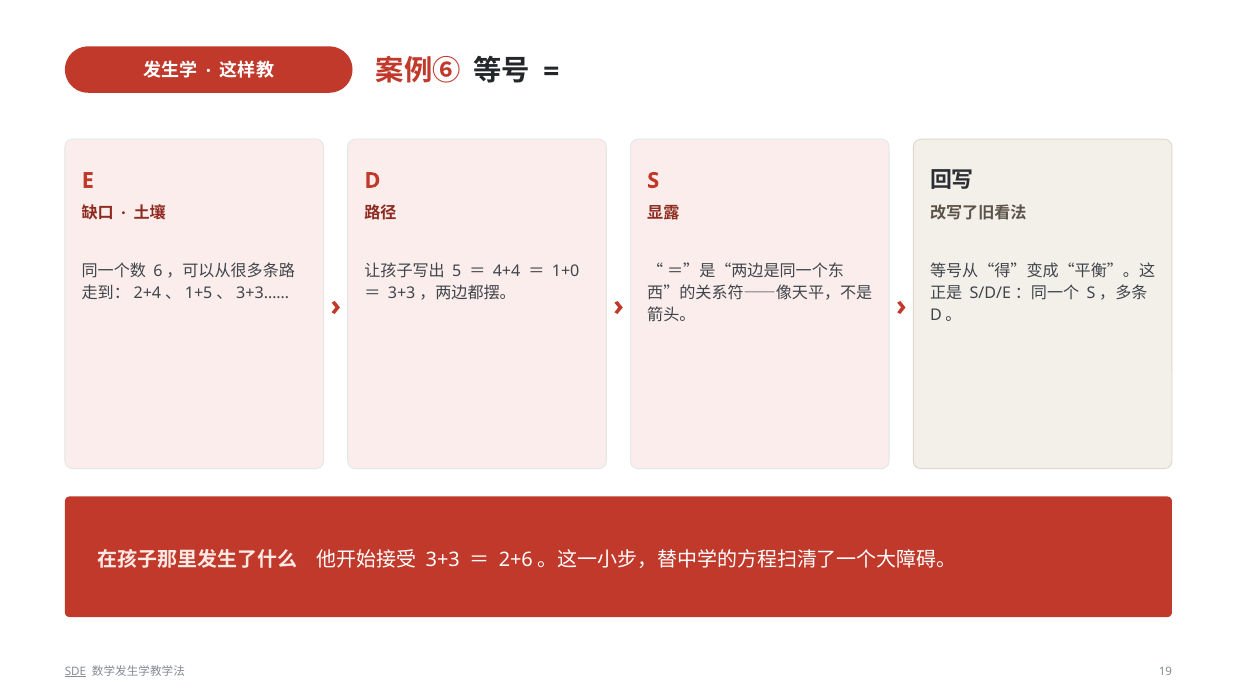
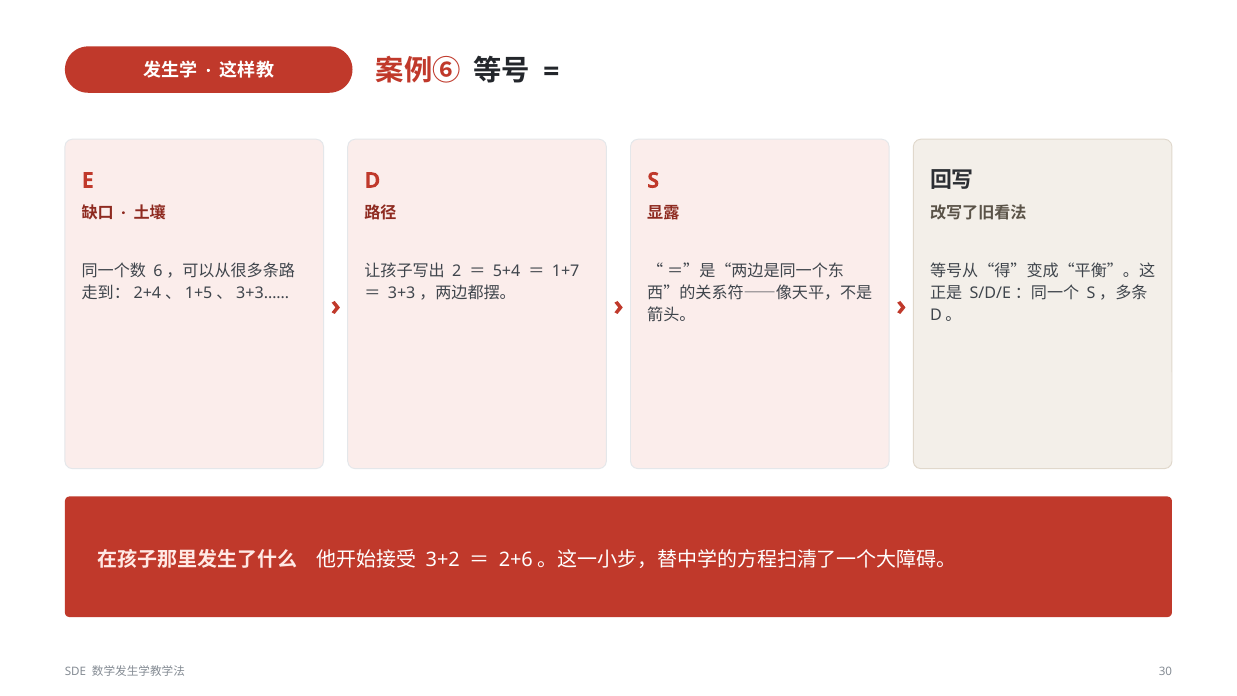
5: 5 -> 2
4+4: 4+4 -> 5+4
1+0: 1+0 -> 1+7
3+3: 3+3 -> 3+2
SDE underline: present -> none
19: 19 -> 30
